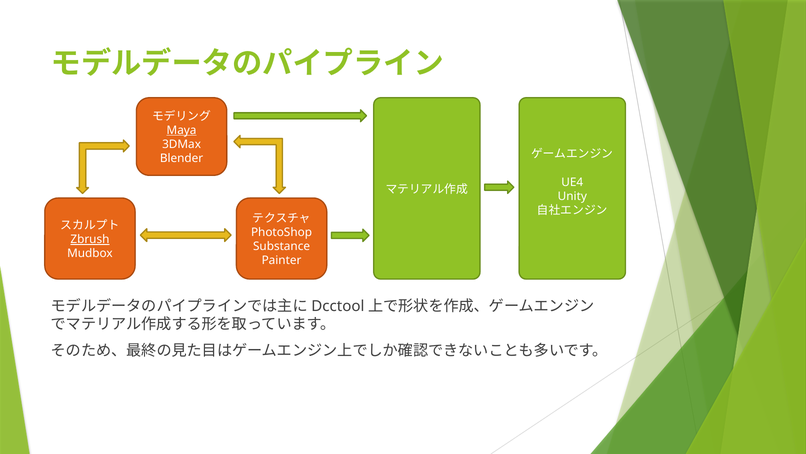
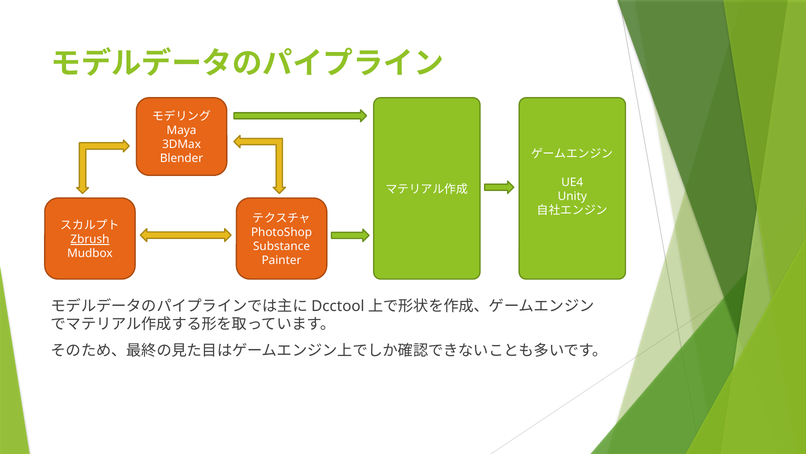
Maya underline: present -> none
